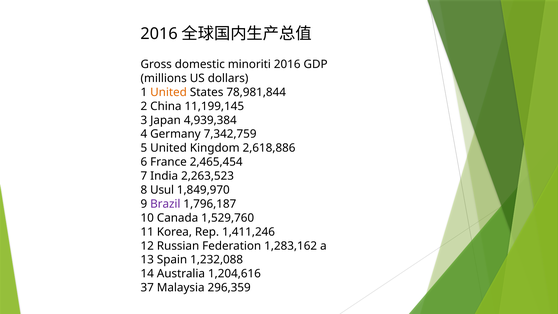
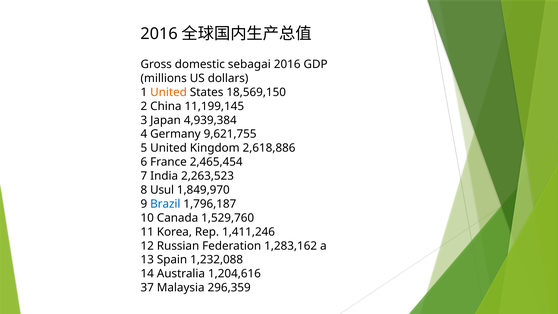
minoriti: minoriti -> sebagai
78,981,844: 78,981,844 -> 18,569,150
7,342,759: 7,342,759 -> 9,621,755
Brazil colour: purple -> blue
